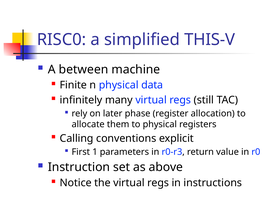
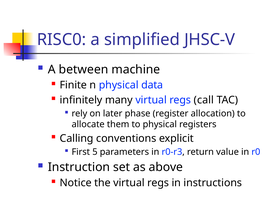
THIS-V: THIS-V -> JHSC-V
still: still -> call
1: 1 -> 5
